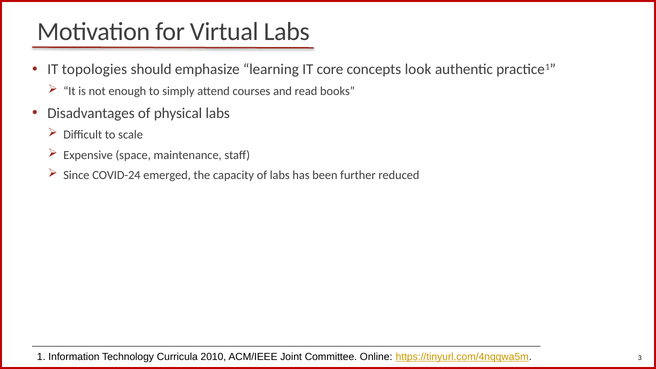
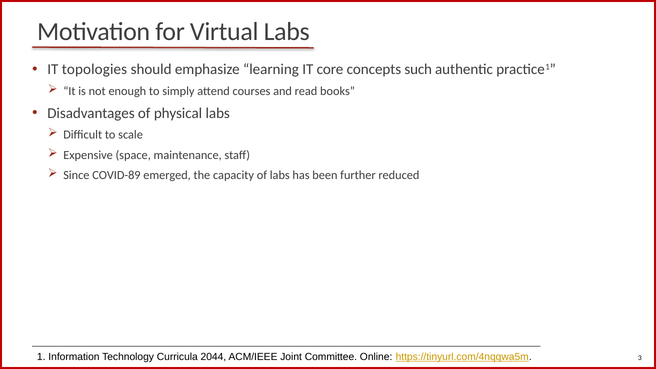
look: look -> such
COVID-24: COVID-24 -> COVID-89
2010: 2010 -> 2044
